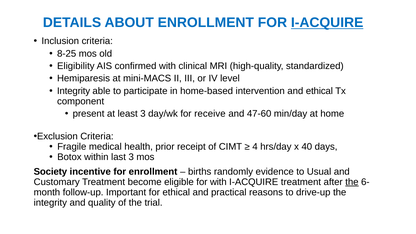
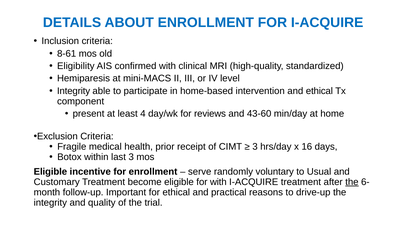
I-ACQUIRE at (327, 23) underline: present -> none
8-25: 8-25 -> 8-61
least 3: 3 -> 4
receive: receive -> reviews
47-60: 47-60 -> 43-60
4 at (255, 147): 4 -> 3
40: 40 -> 16
Society at (50, 172): Society -> Eligible
births: births -> serve
evidence: evidence -> voluntary
